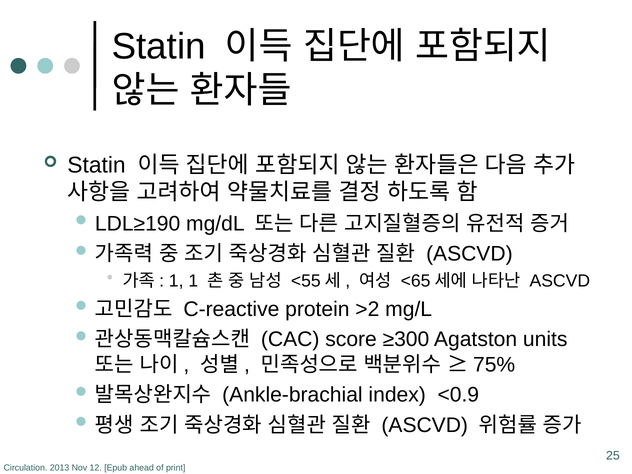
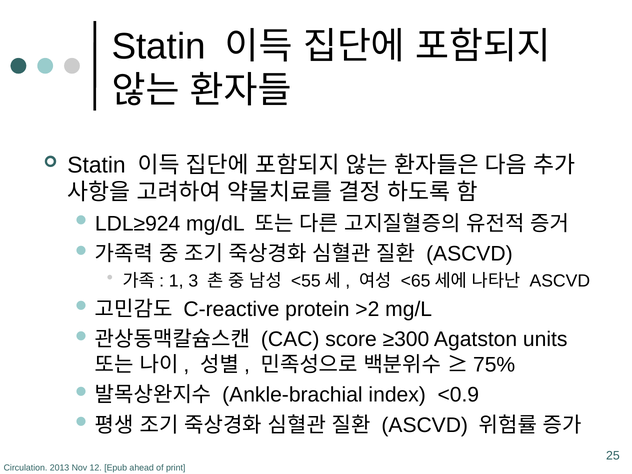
LDL≥190: LDL≥190 -> LDL≥924
1 1: 1 -> 3
